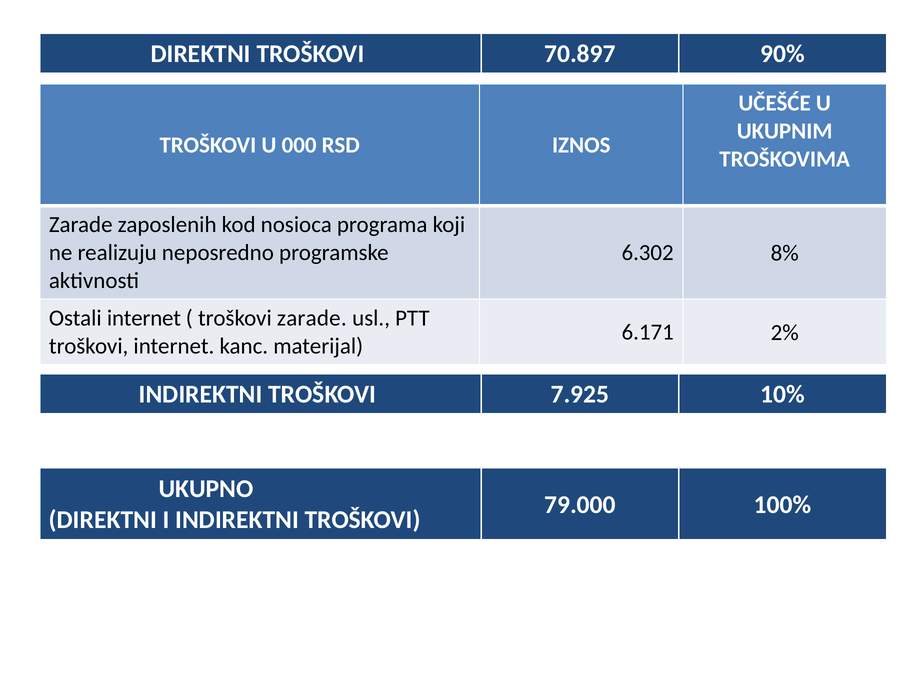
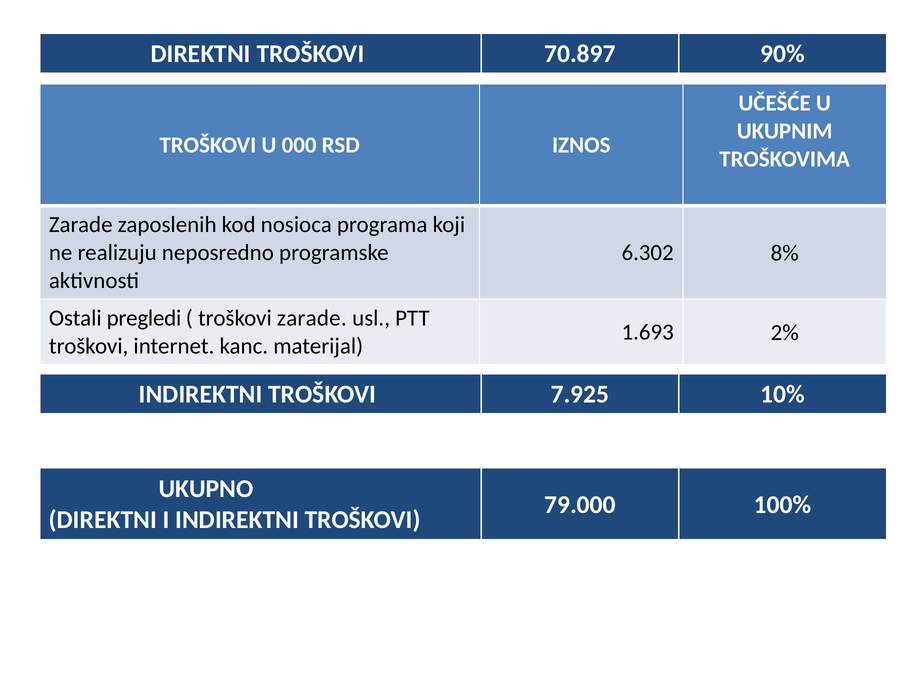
Ostali internet: internet -> pregledi
6.171: 6.171 -> 1.693
